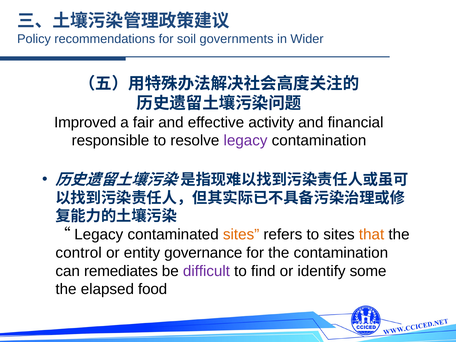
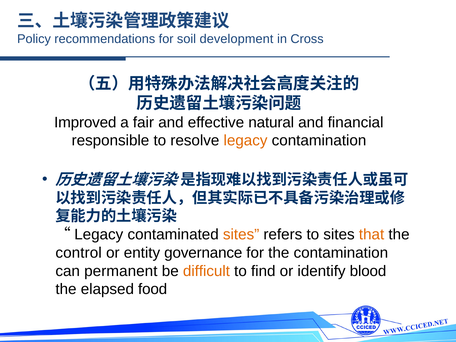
governments: governments -> development
Wider: Wider -> Cross
activity: activity -> natural
legacy at (246, 141) colour: purple -> orange
remediates: remediates -> permanent
difficult colour: purple -> orange
some: some -> blood
